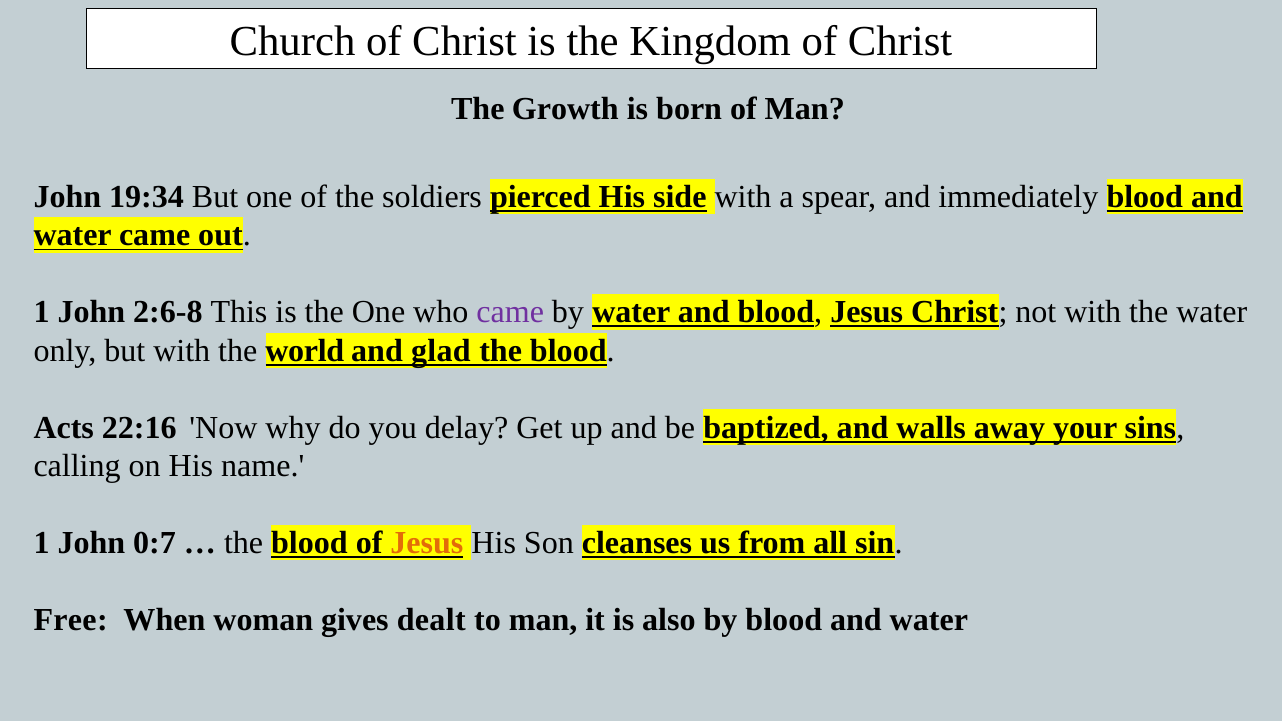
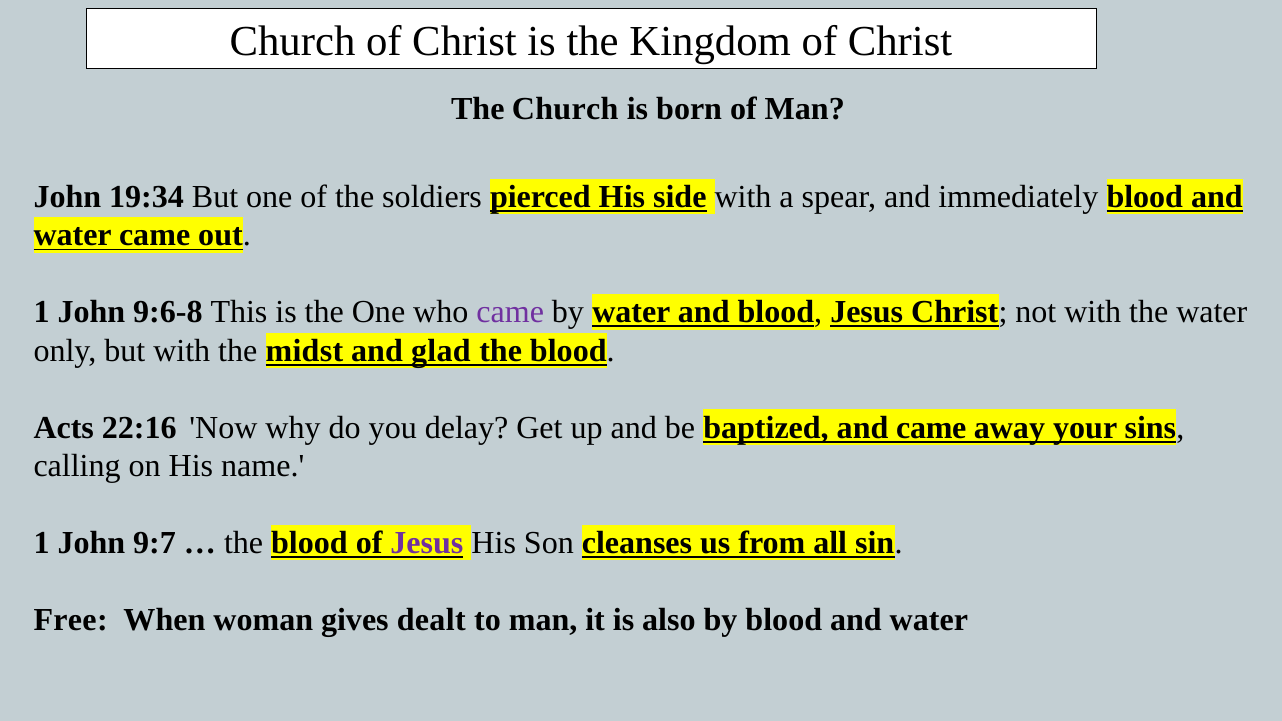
The Growth: Growth -> Church
2:6-8: 2:6-8 -> 9:6-8
world: world -> midst
and walls: walls -> came
0:7: 0:7 -> 9:7
Jesus at (427, 543) colour: orange -> purple
